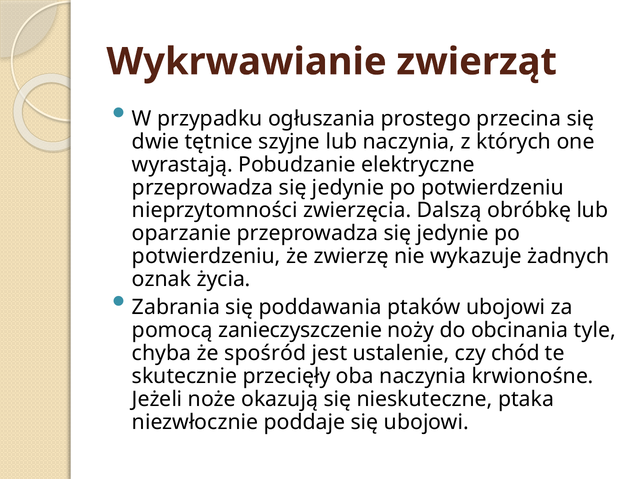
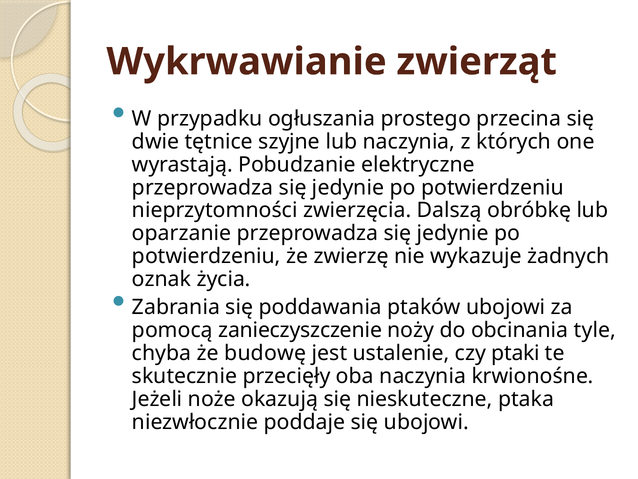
spośród: spośród -> budowę
chód: chód -> ptaki
